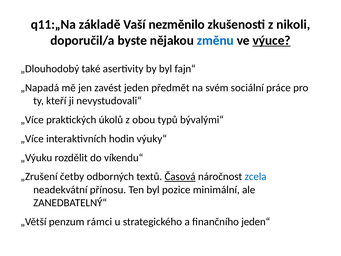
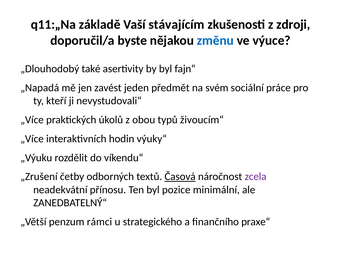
nezměnilo: nezměnilo -> stávajícím
nikoli: nikoli -> zdroji
výuce underline: present -> none
bývalými“: bývalými“ -> živoucím“
zcela colour: blue -> purple
jeden“: jeden“ -> praxe“
